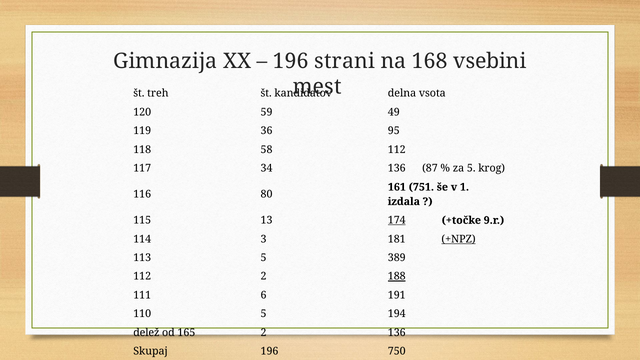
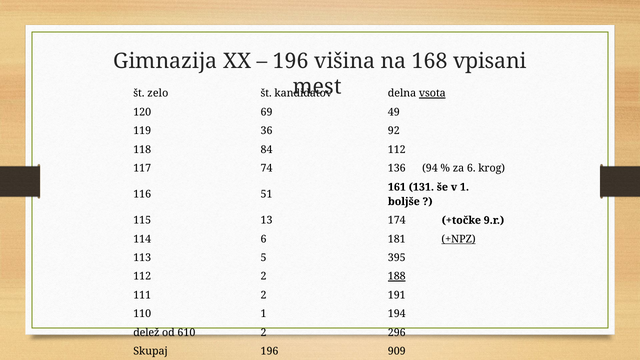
strani: strani -> višina
vsebini: vsebini -> vpisani
treh: treh -> zelo
vsota underline: none -> present
59: 59 -> 69
95: 95 -> 92
58: 58 -> 84
34: 34 -> 74
87: 87 -> 94
za 5: 5 -> 6
751: 751 -> 131
80: 80 -> 51
izdala: izdala -> boljše
174 underline: present -> none
114 3: 3 -> 6
389: 389 -> 395
111 6: 6 -> 2
110 5: 5 -> 1
165: 165 -> 610
2 136: 136 -> 296
750: 750 -> 909
